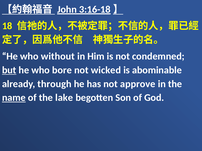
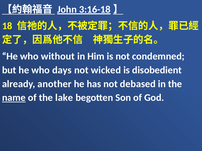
but underline: present -> none
bore: bore -> days
abominable: abominable -> disobedient
through: through -> another
approve: approve -> debased
